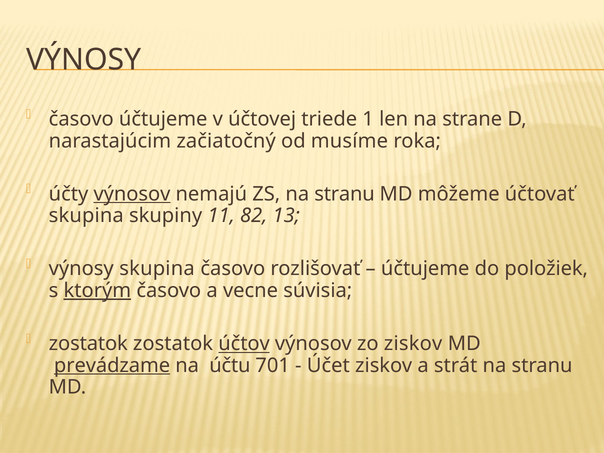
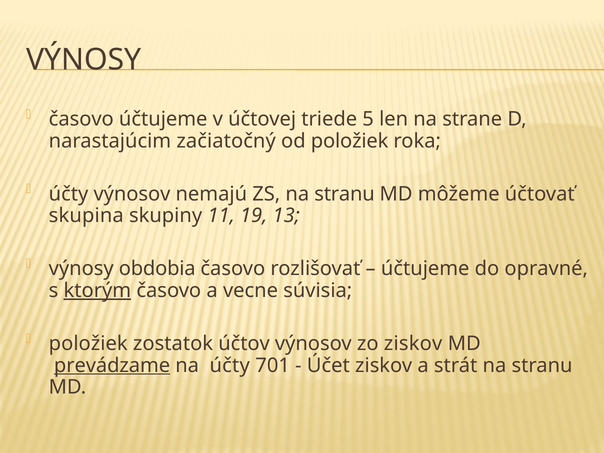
1: 1 -> 5
od musíme: musíme -> položiek
výnosov at (132, 194) underline: present -> none
82: 82 -> 19
výnosy skupina: skupina -> obdobia
položiek: položiek -> opravné
zostatok at (88, 344): zostatok -> položiek
účtov underline: present -> none
na účtu: účtu -> účty
